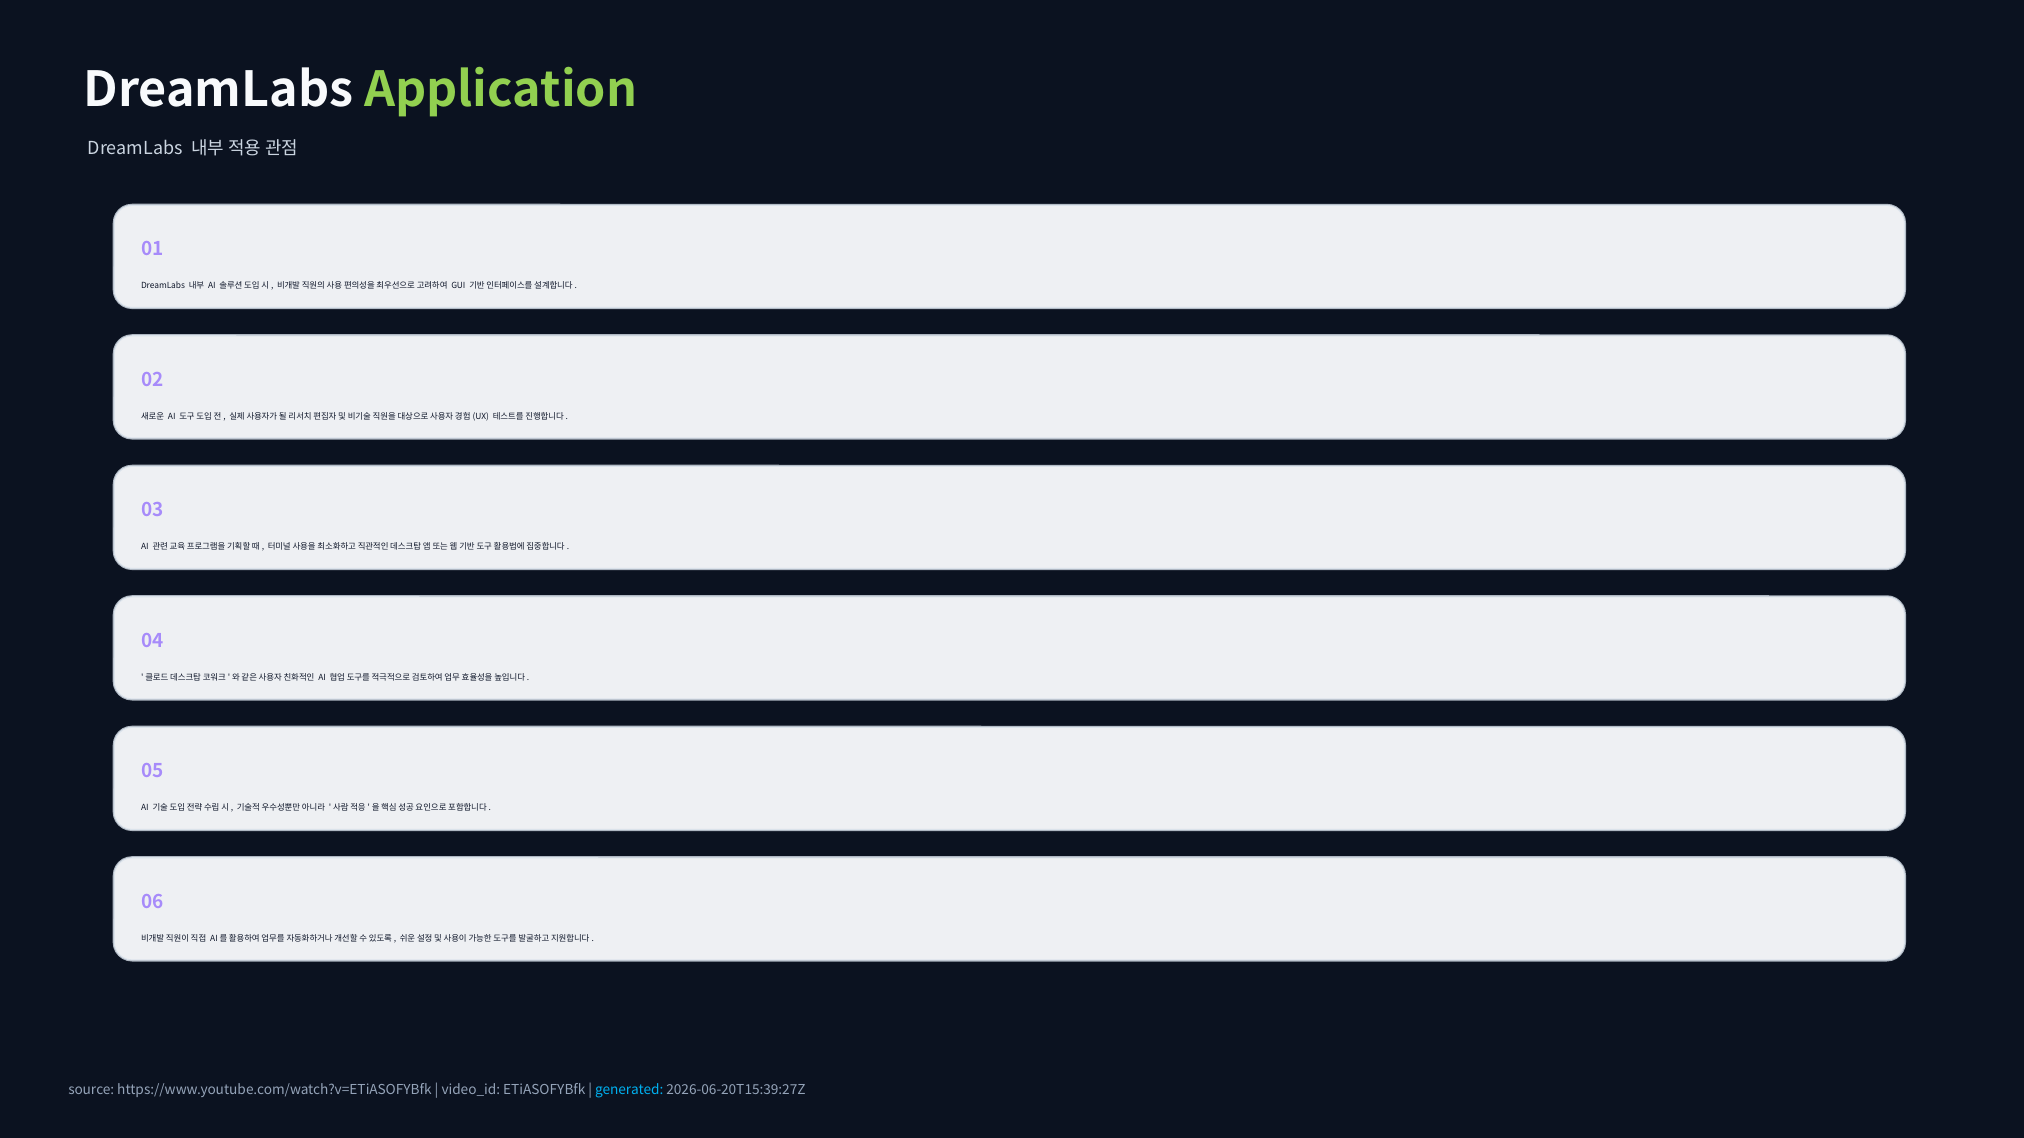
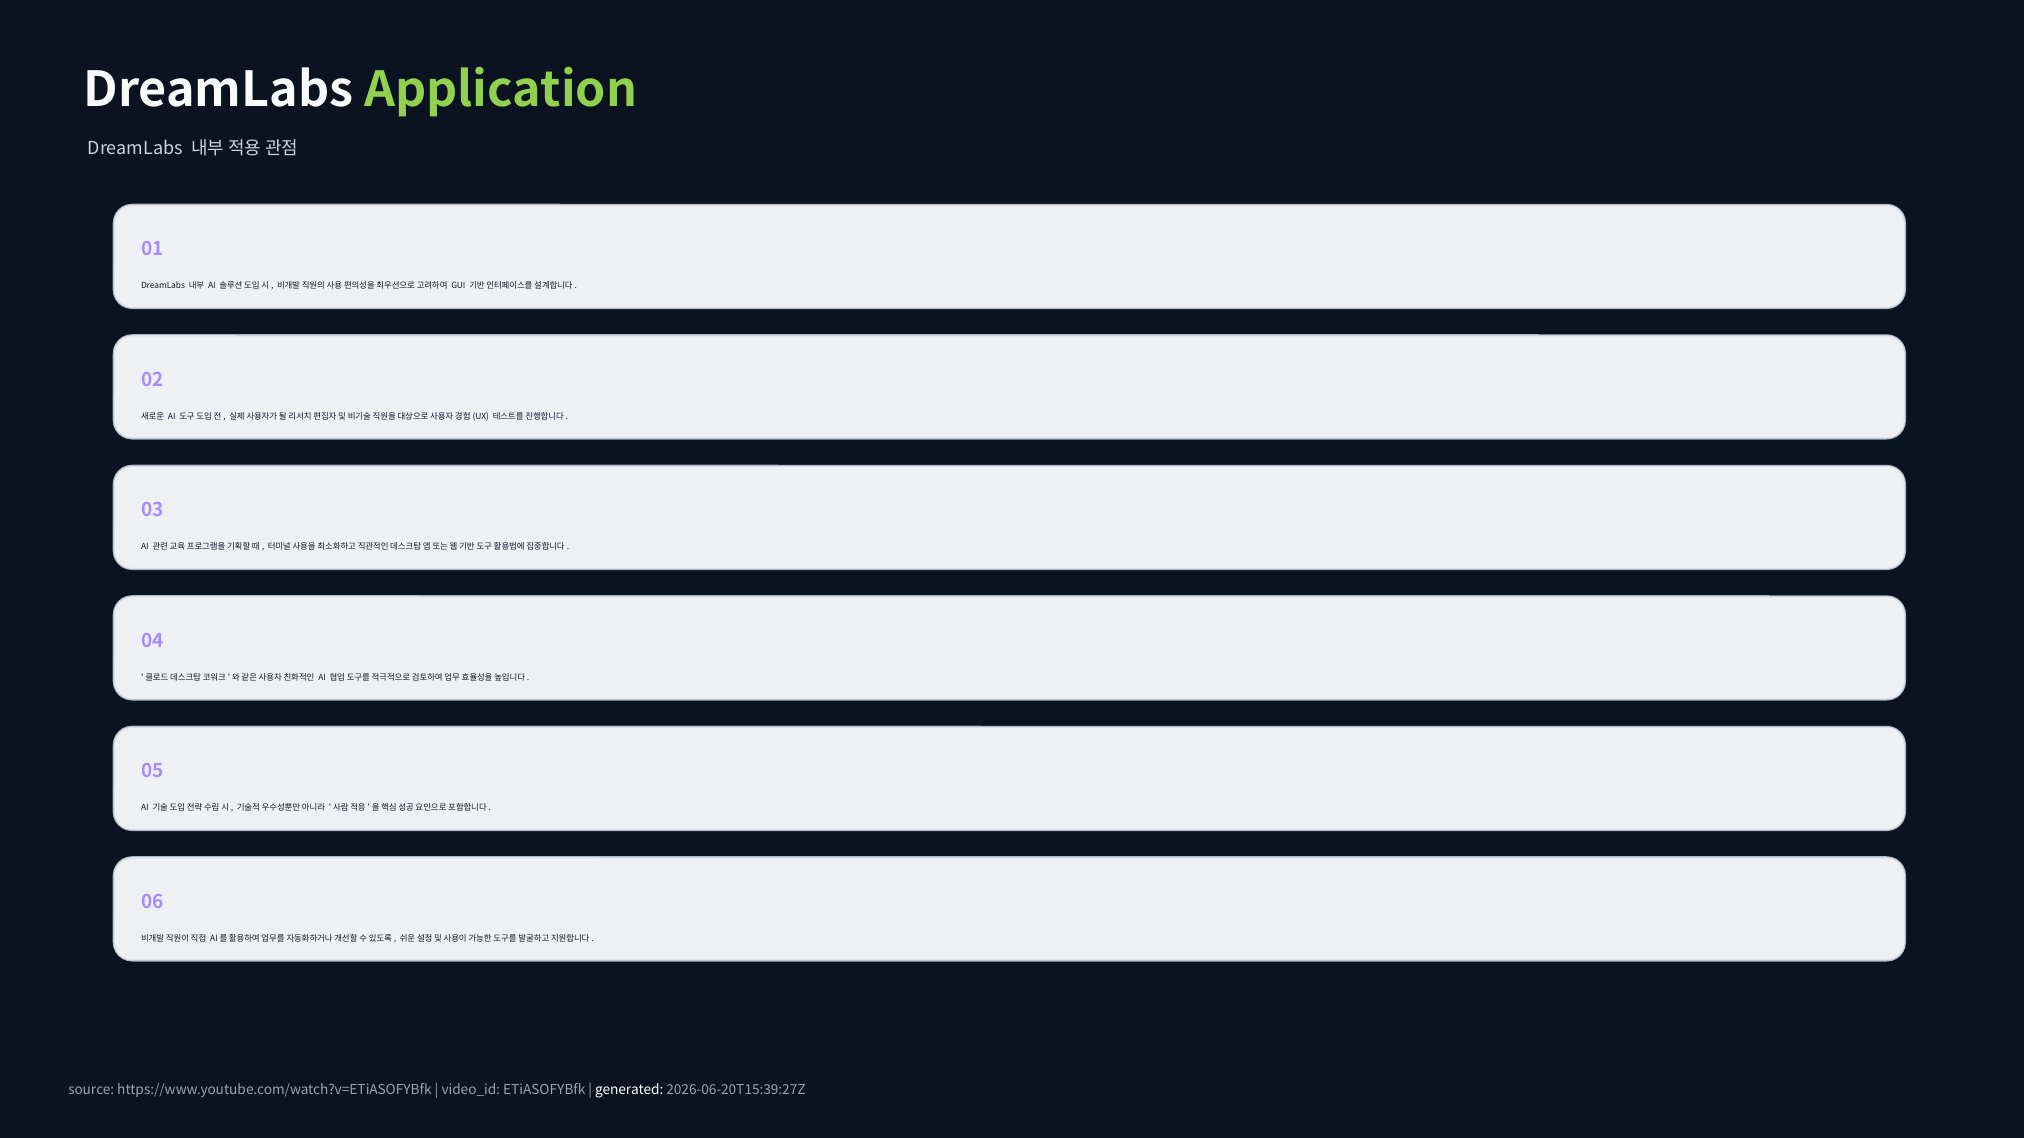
generated colour: light blue -> white
